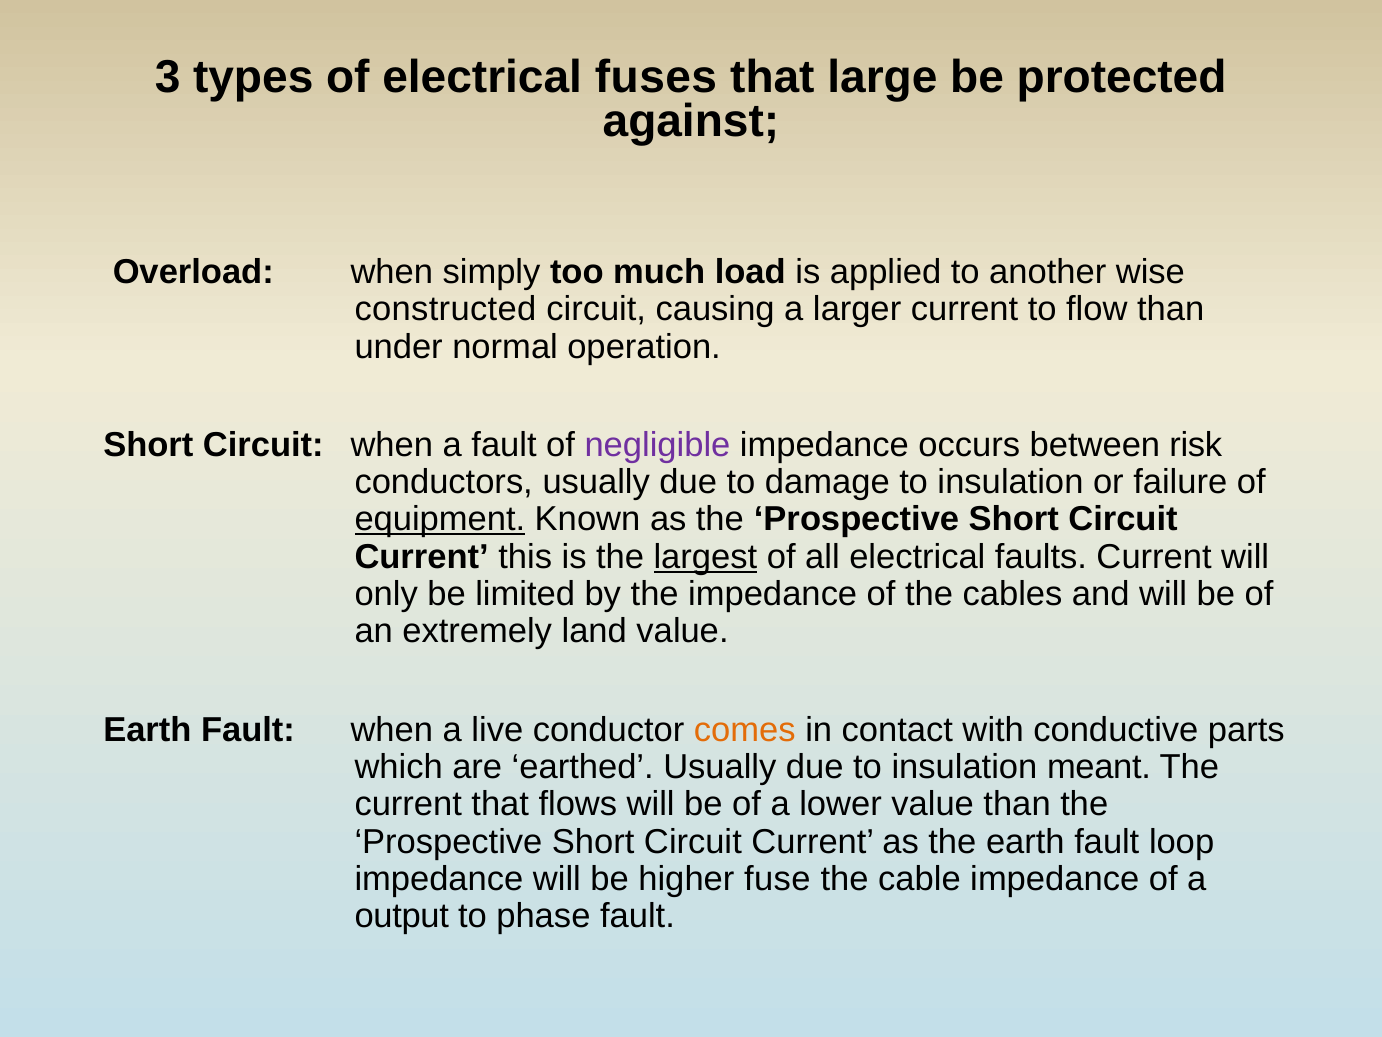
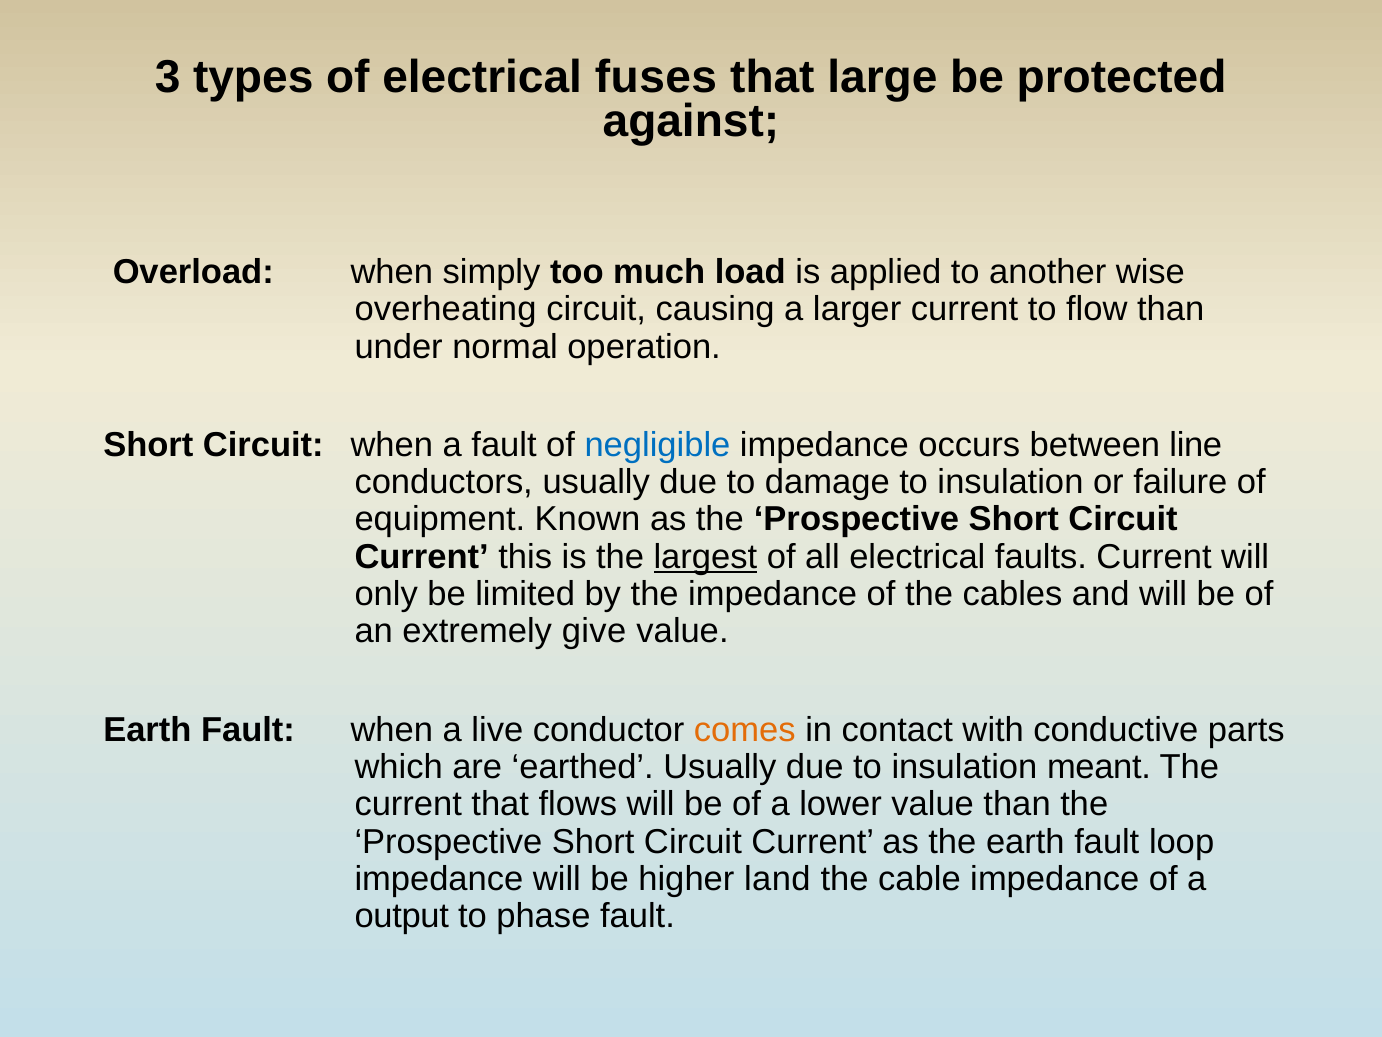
constructed: constructed -> overheating
negligible colour: purple -> blue
risk: risk -> line
equipment underline: present -> none
land: land -> give
fuse: fuse -> land
